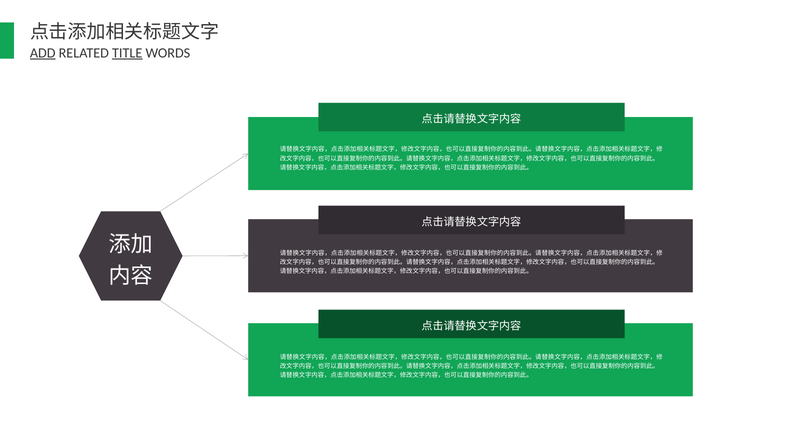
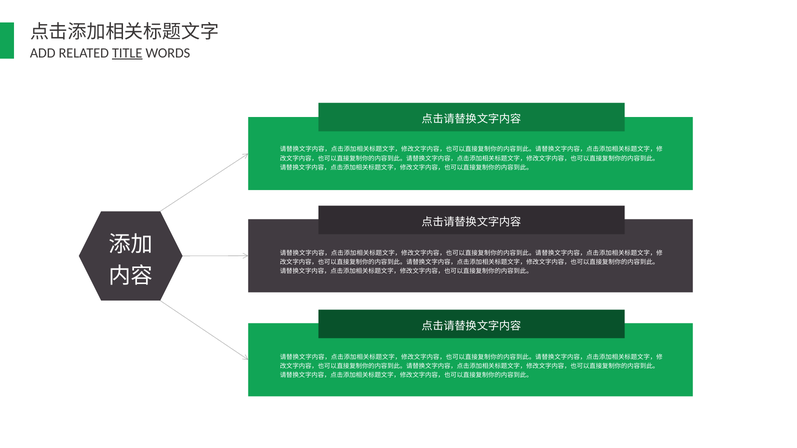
ADD underline: present -> none
